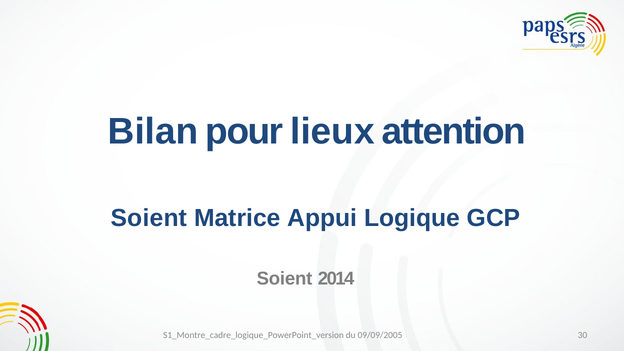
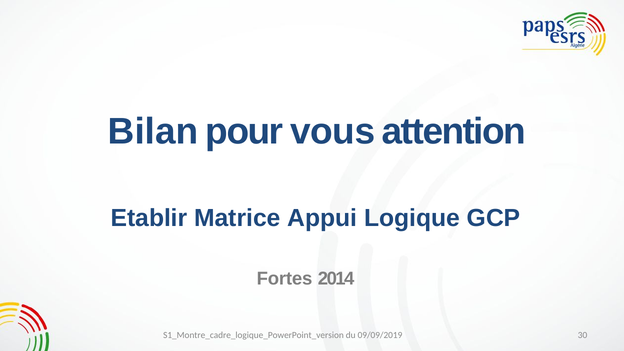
lieux: lieux -> vous
Soient at (149, 218): Soient -> Etablir
Soient at (285, 279): Soient -> Fortes
09/09/2005: 09/09/2005 -> 09/09/2019
